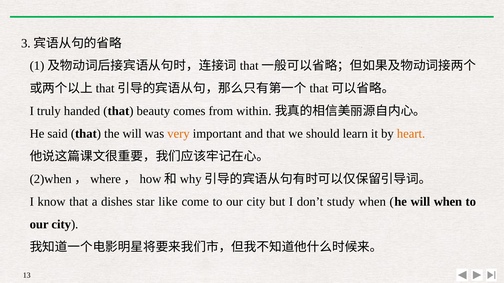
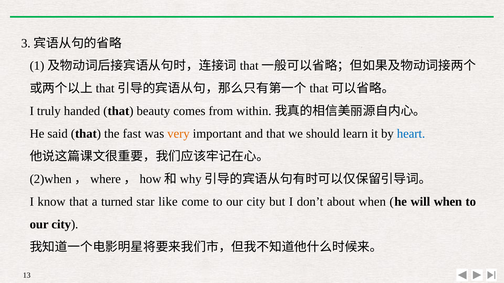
the will: will -> fast
heart colour: orange -> blue
dishes: dishes -> turned
study: study -> about
